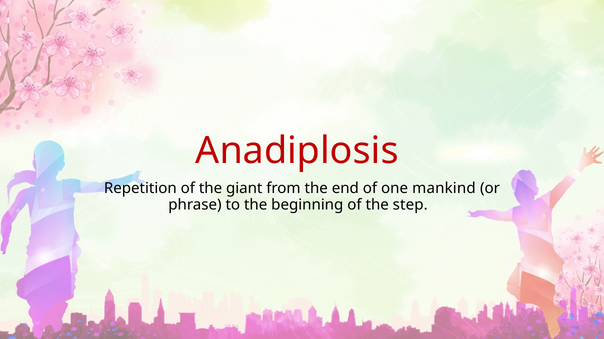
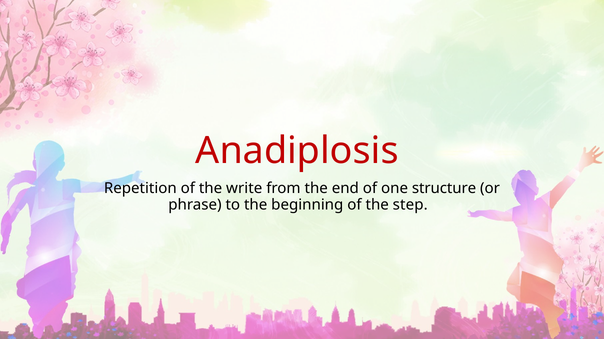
giant: giant -> write
mankind: mankind -> structure
